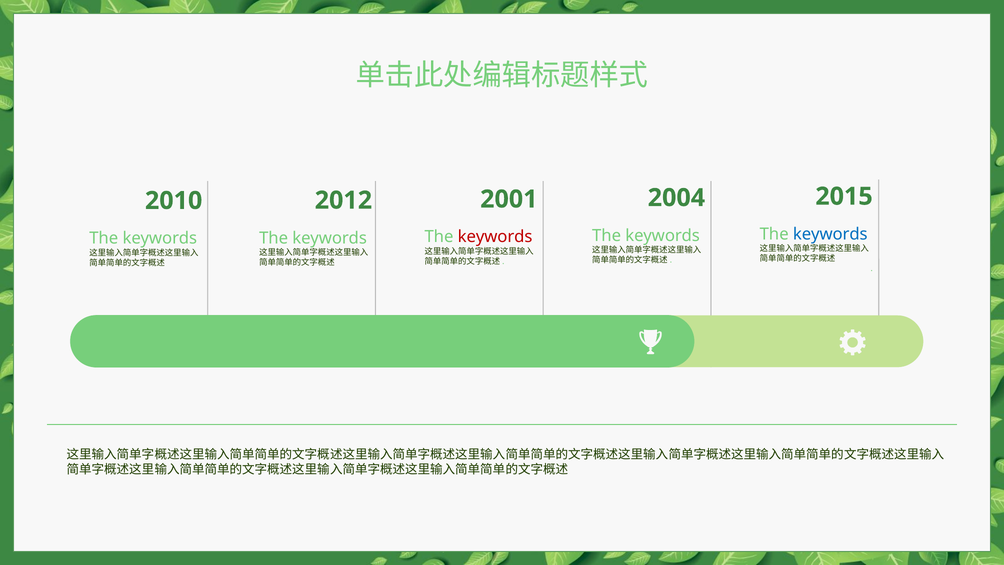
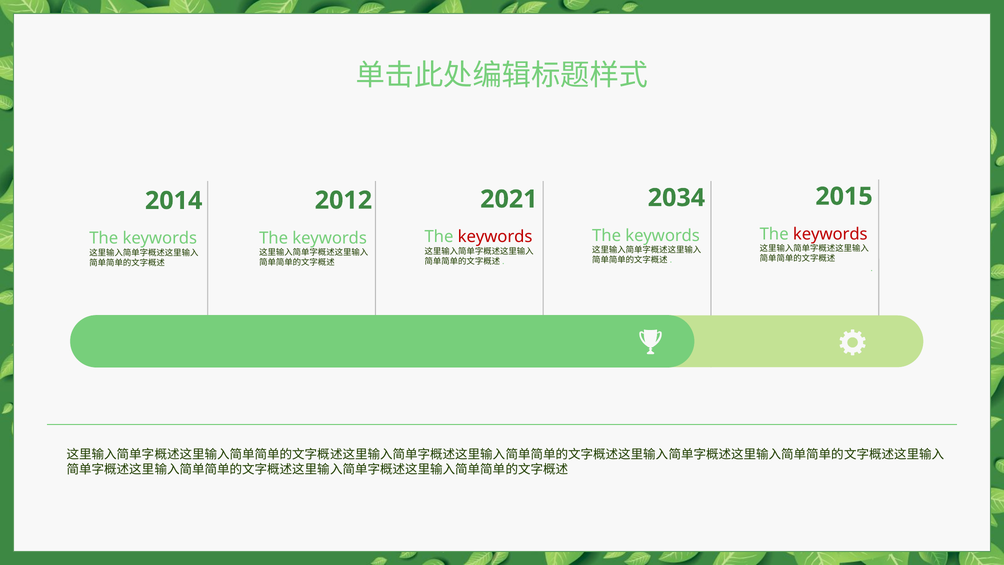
2004: 2004 -> 2034
2001: 2001 -> 2021
2010: 2010 -> 2014
keywords at (830, 234) colour: blue -> red
